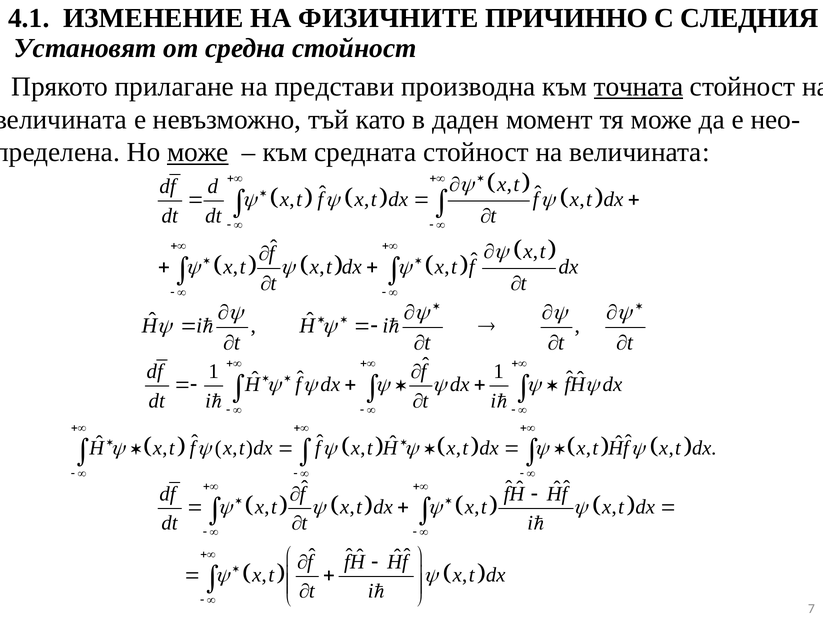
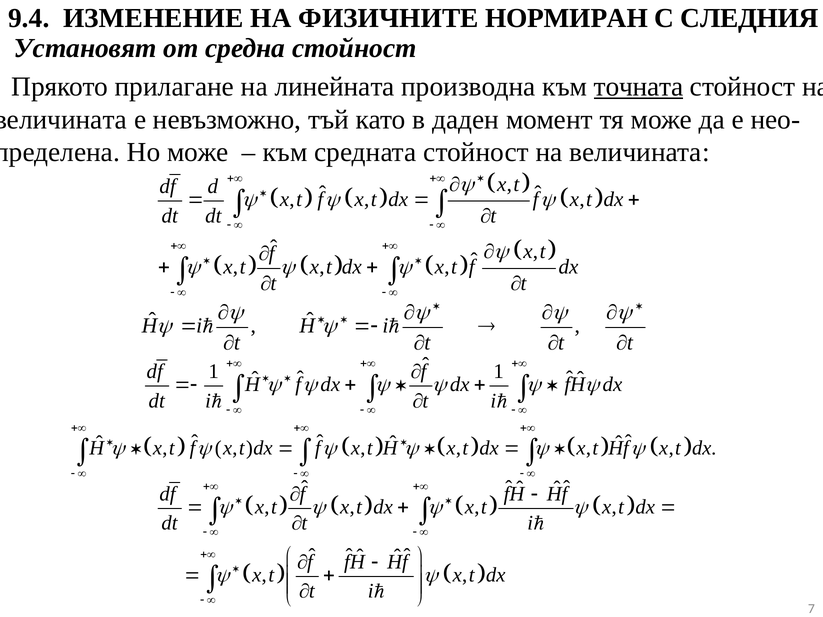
4.1: 4.1 -> 9.4
ПРИЧИННО: ПРИЧИННО -> НОРМИРАН
представи: представи -> линейната
може at (198, 152) underline: present -> none
